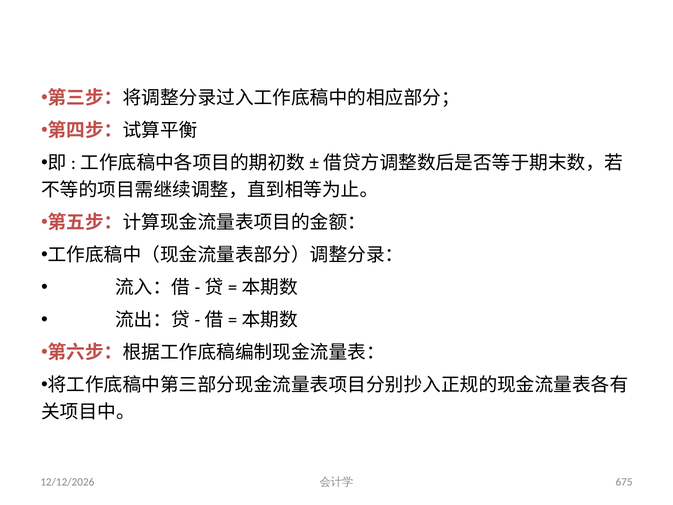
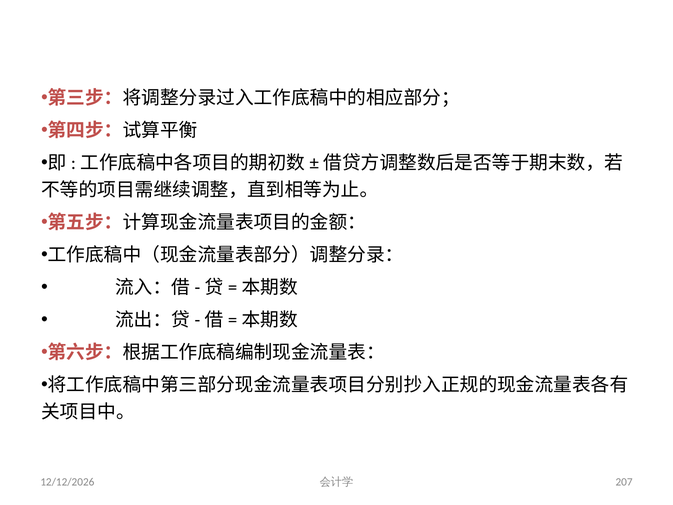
675: 675 -> 207
